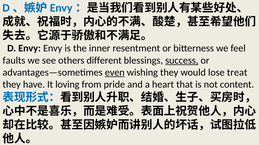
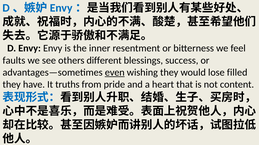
success underline: present -> none
treat: treat -> filled
loving: loving -> truths
